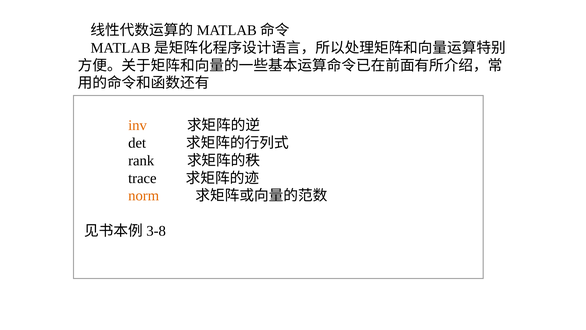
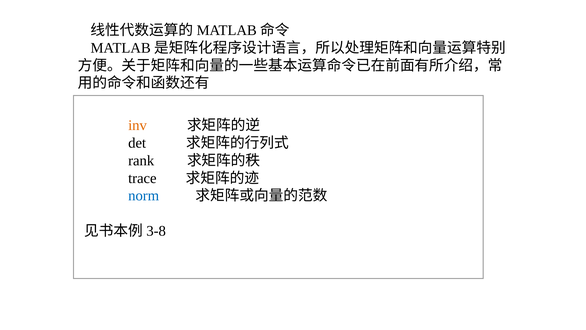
norm colour: orange -> blue
